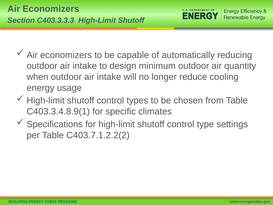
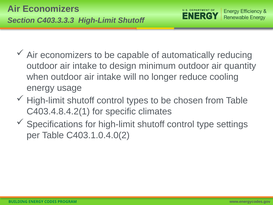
C403.3.4.8.9(1: C403.3.4.8.9(1 -> C403.4.8.4.2(1
C403.7.1.2.2(2: C403.7.1.2.2(2 -> C403.1.0.4.0(2
